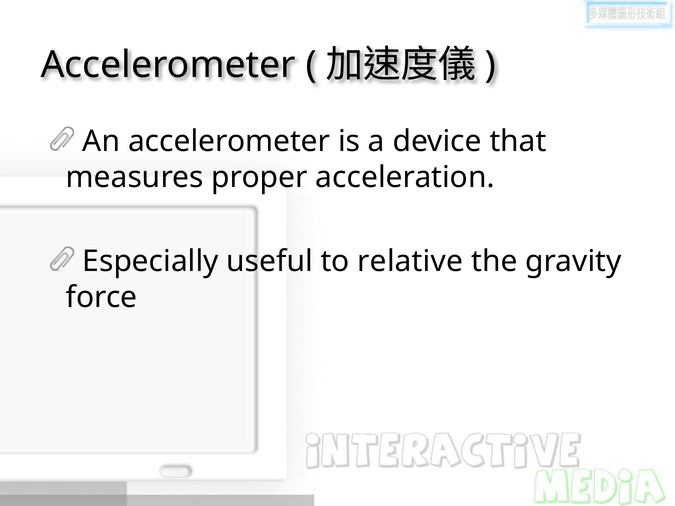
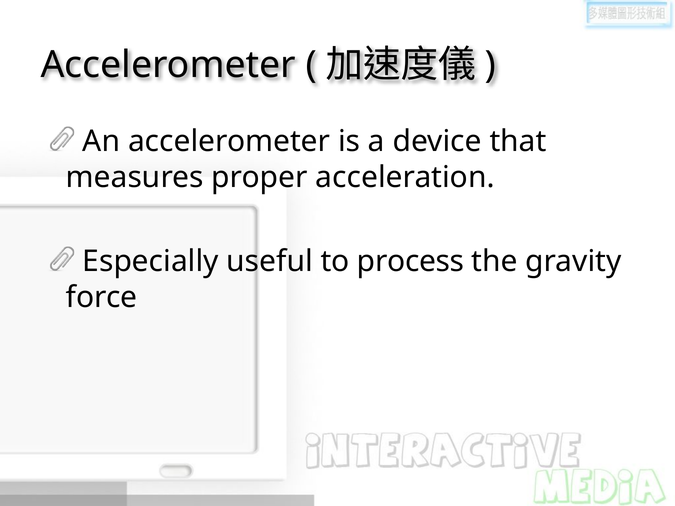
relative: relative -> process
